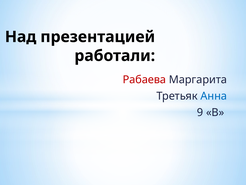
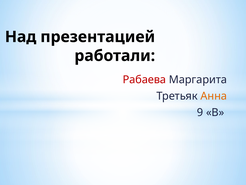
Анна colour: blue -> orange
